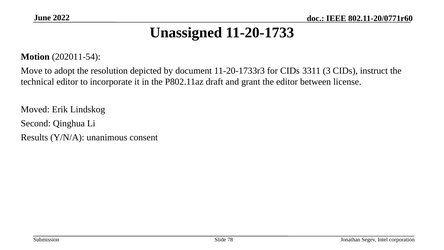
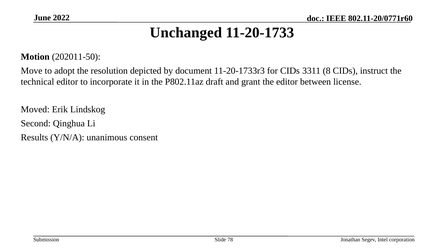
Unassigned: Unassigned -> Unchanged
202011-54: 202011-54 -> 202011-50
3: 3 -> 8
